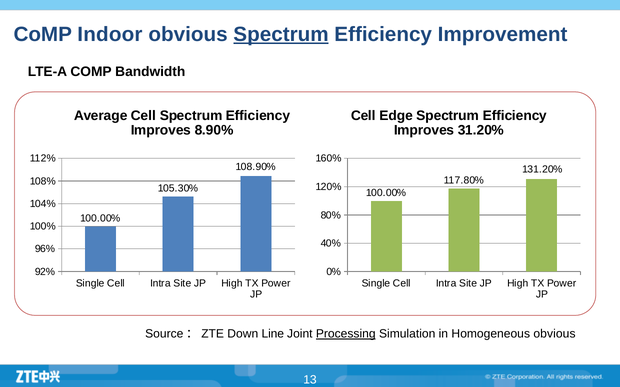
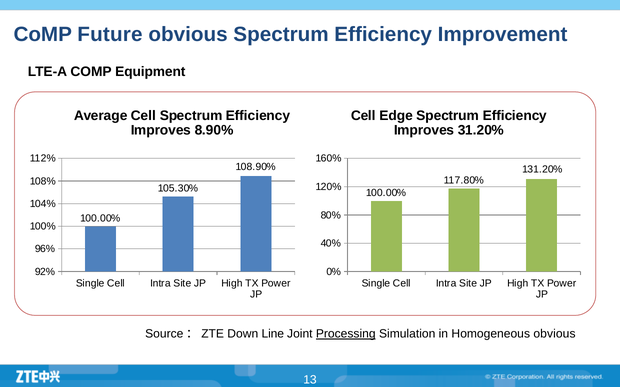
Indoor: Indoor -> Future
Spectrum at (281, 34) underline: present -> none
Bandwidth: Bandwidth -> Equipment
